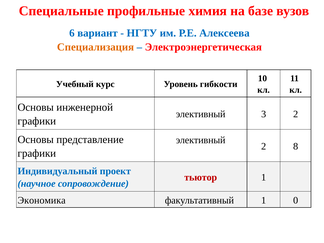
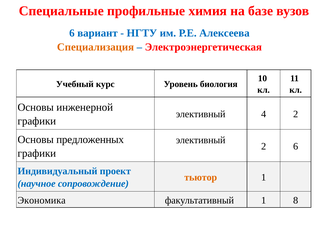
гибкости: гибкости -> биология
3: 3 -> 4
представление: представление -> предложенных
2 8: 8 -> 6
тьютор colour: red -> orange
0: 0 -> 8
